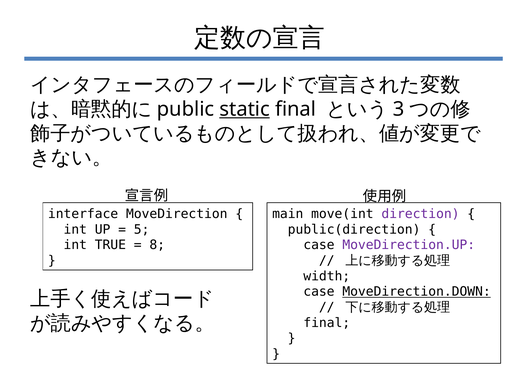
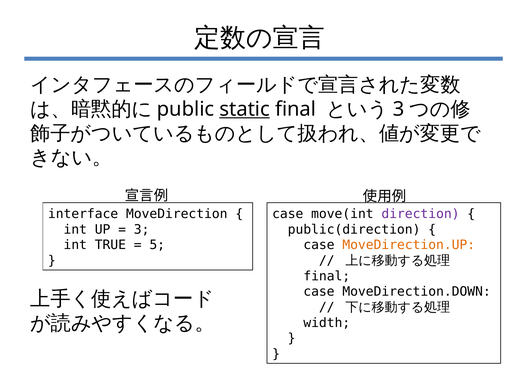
main at (288, 214): main -> case
5 at (142, 230): 5 -> 3
8: 8 -> 5
MoveDirection.UP colour: purple -> orange
width at (327, 276): width -> final
MoveDirection.DOWN underline: present -> none
final at (327, 323): final -> width
